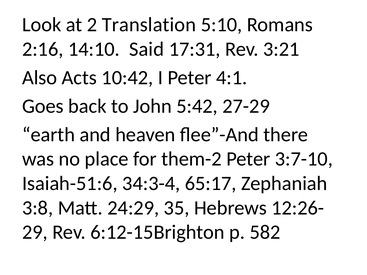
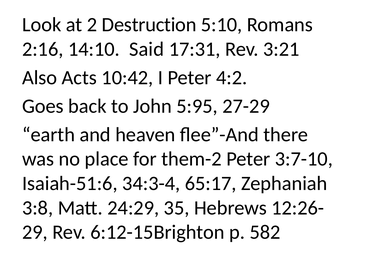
Translation: Translation -> Destruction
4:1: 4:1 -> 4:2
5:42: 5:42 -> 5:95
